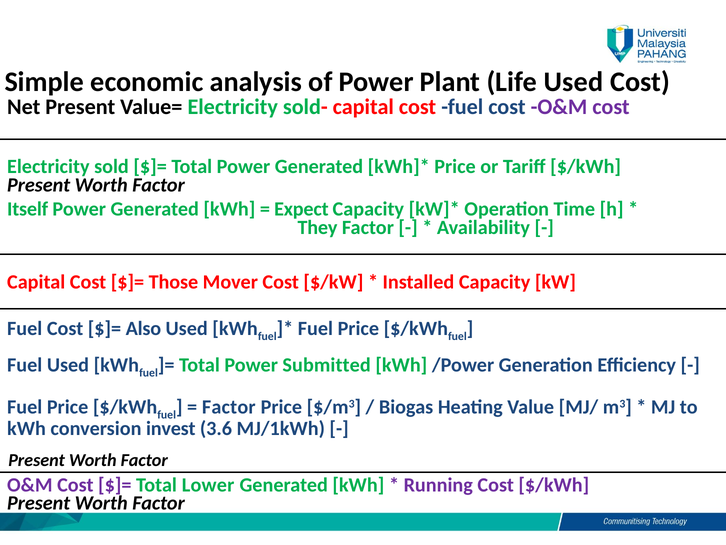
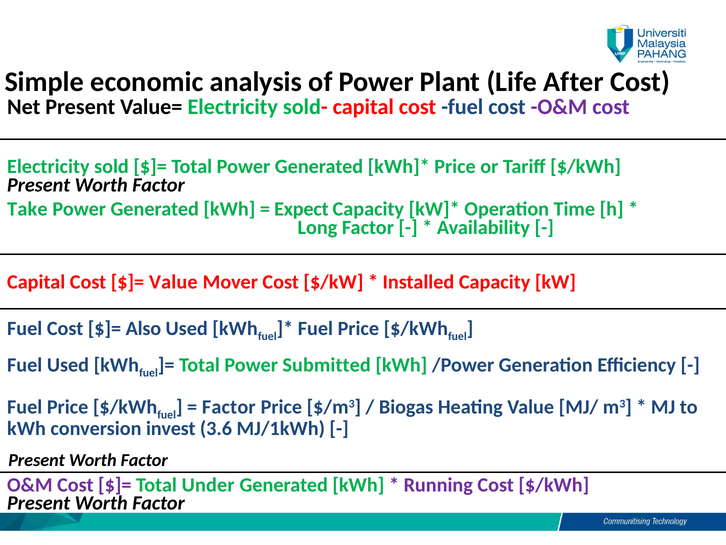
Life Used: Used -> After
Itself: Itself -> Take
They: They -> Long
Those at (173, 282): Those -> Value
Lower: Lower -> Under
